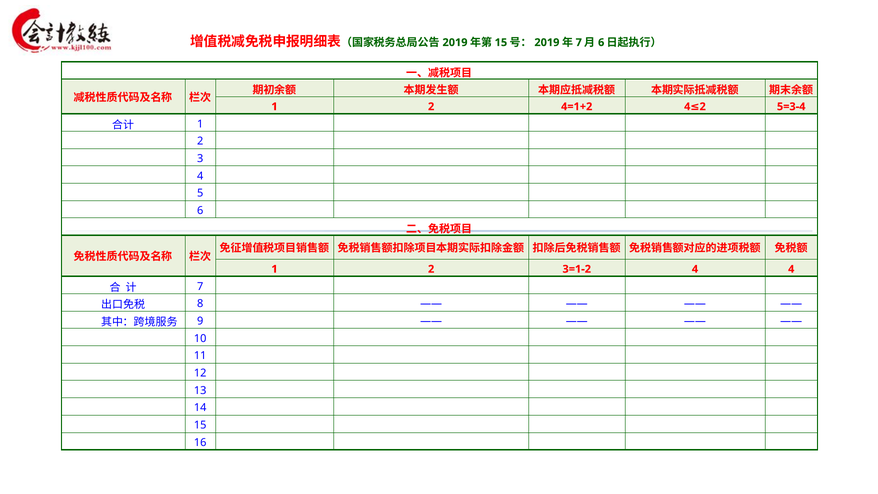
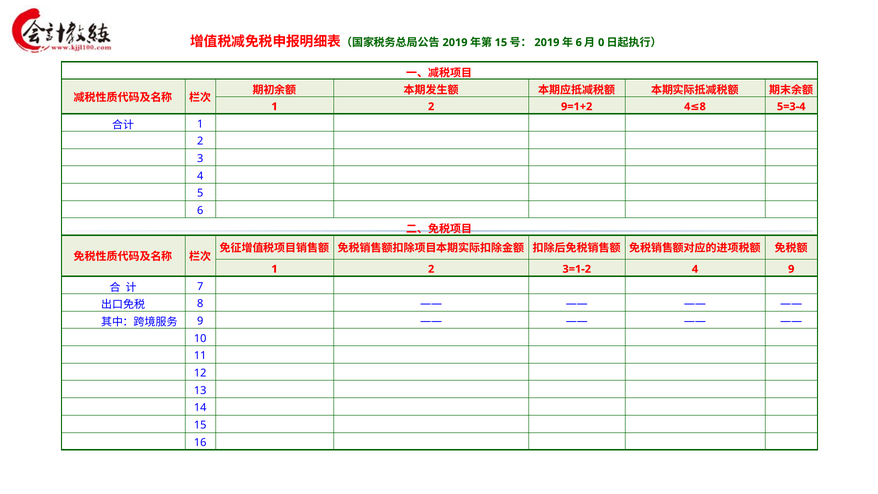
7 at (579, 42): 7 -> 6
6 at (601, 42): 6 -> 0
4=1+2: 4=1+2 -> 9=1+2
4 2: 2 -> 8
4 4: 4 -> 9
